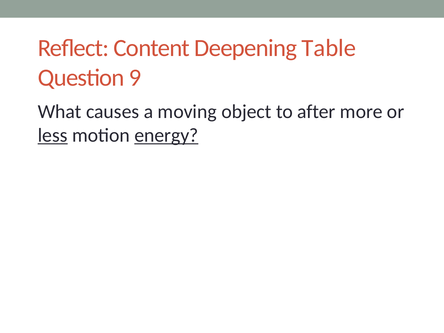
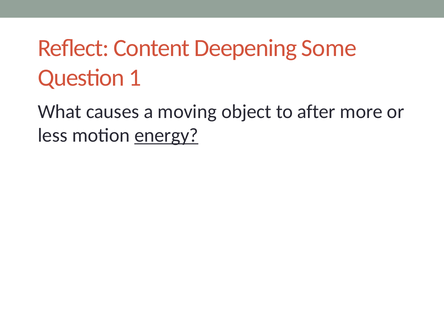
Table: Table -> Some
9: 9 -> 1
less underline: present -> none
